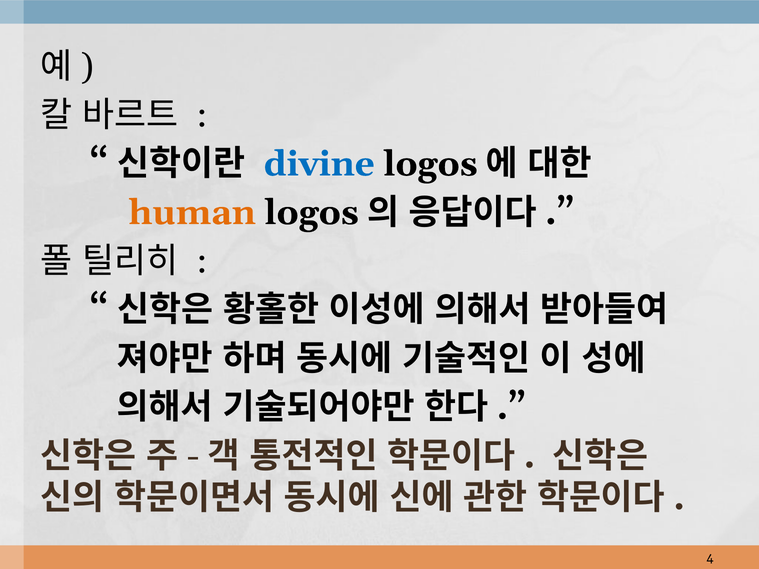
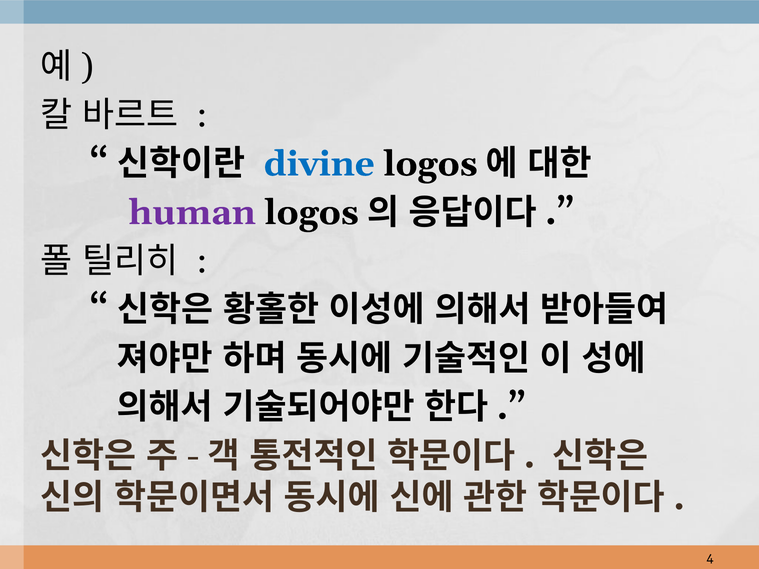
human colour: orange -> purple
